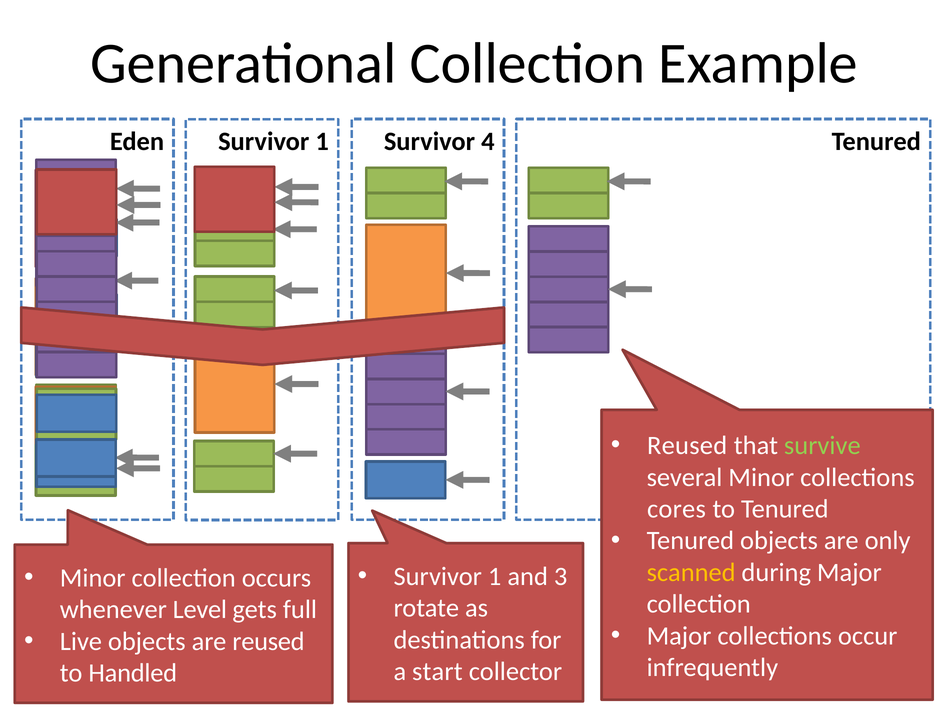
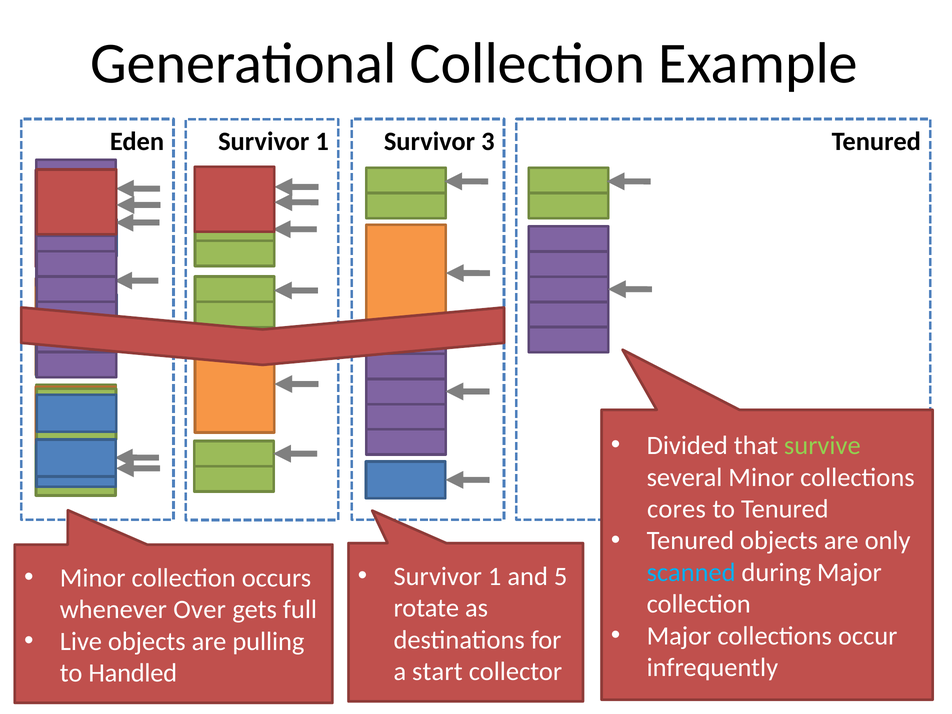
4: 4 -> 3
Reused at (687, 446): Reused -> Divided
scanned colour: yellow -> light blue
3: 3 -> 5
Level: Level -> Over
are reused: reused -> pulling
